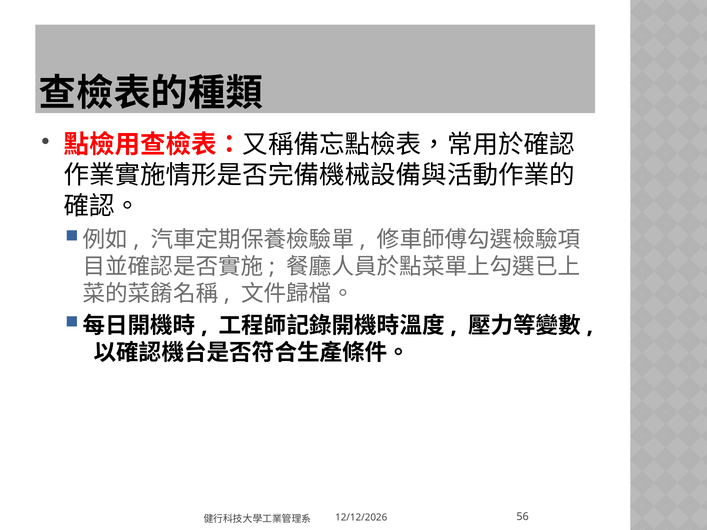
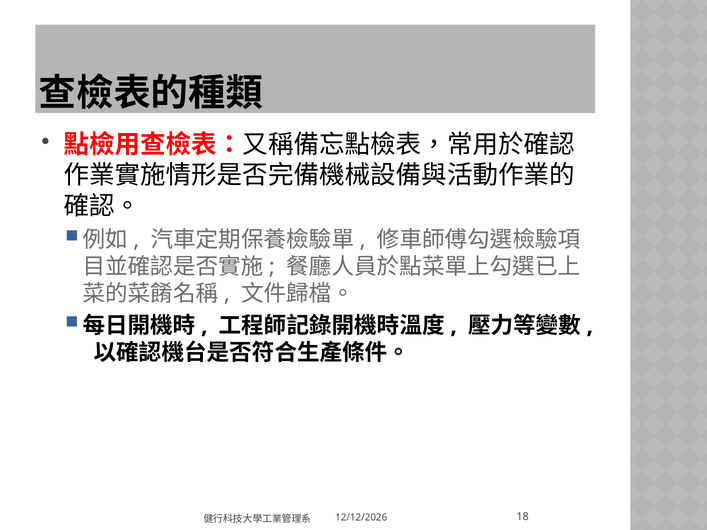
56: 56 -> 18
